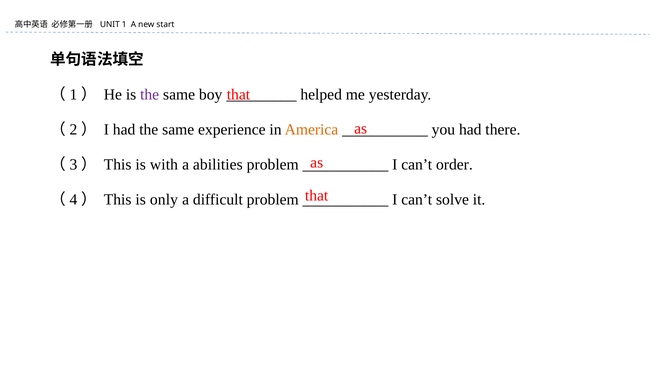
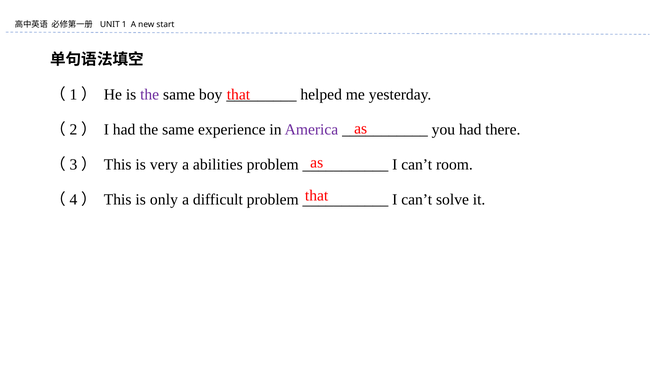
America colour: orange -> purple
with: with -> very
order: order -> room
